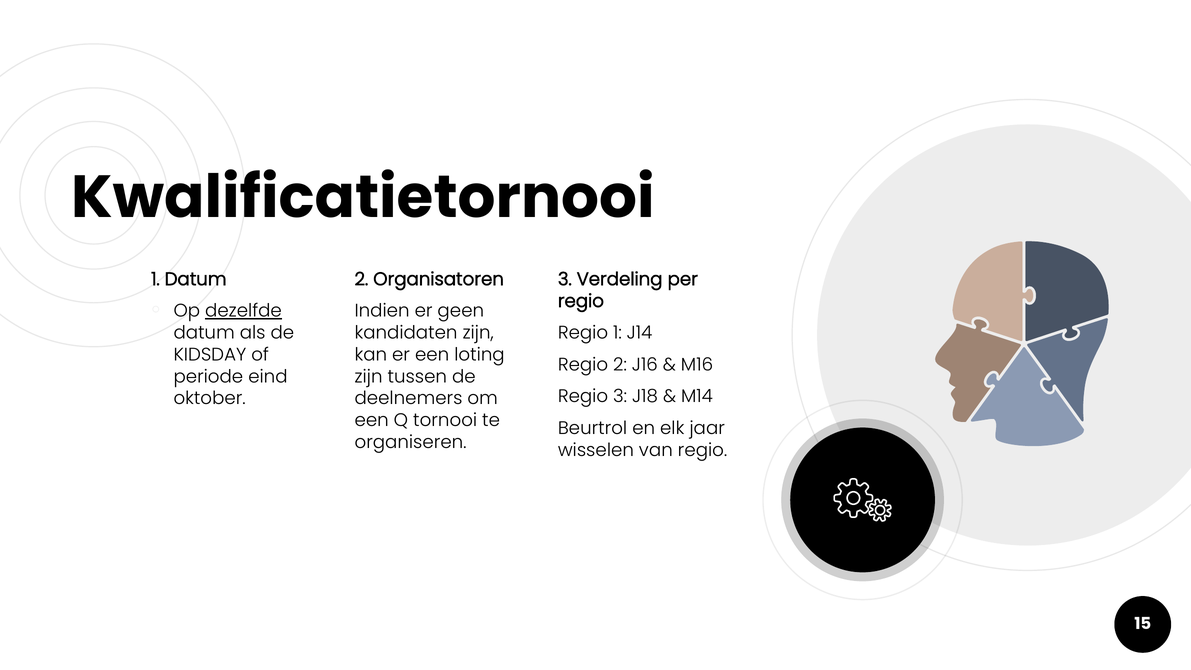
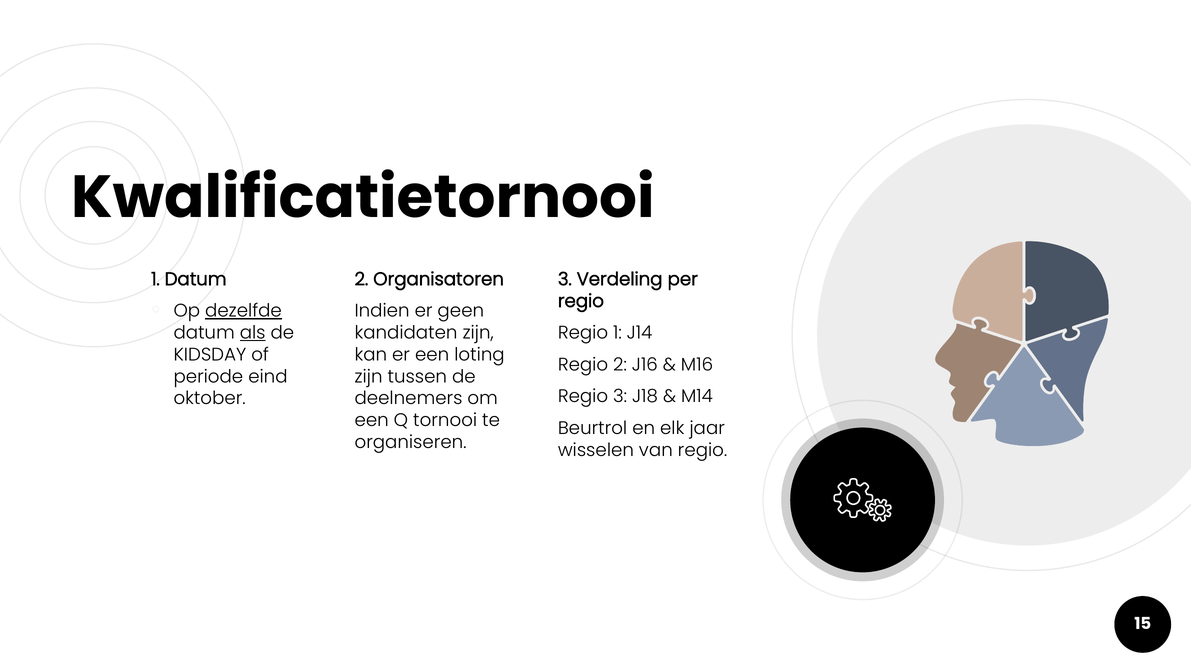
als underline: none -> present
